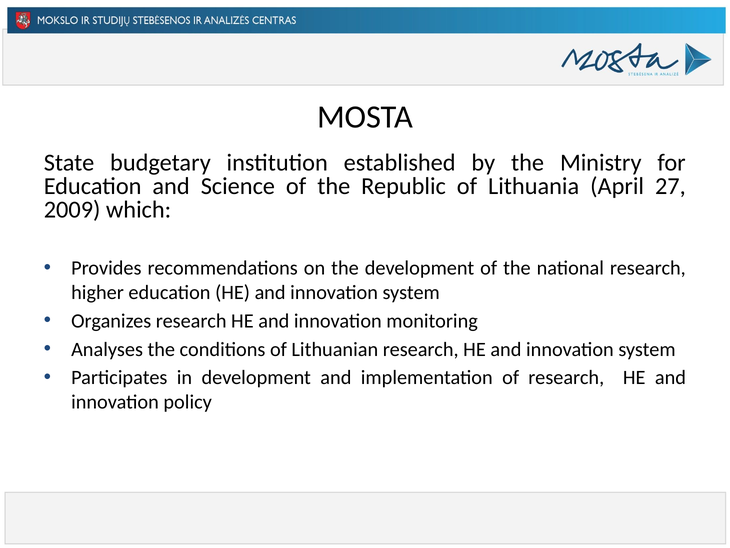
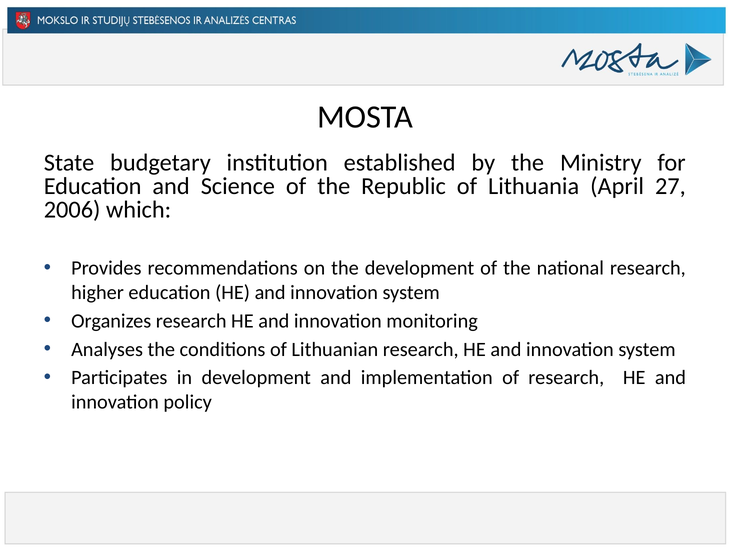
2009: 2009 -> 2006
